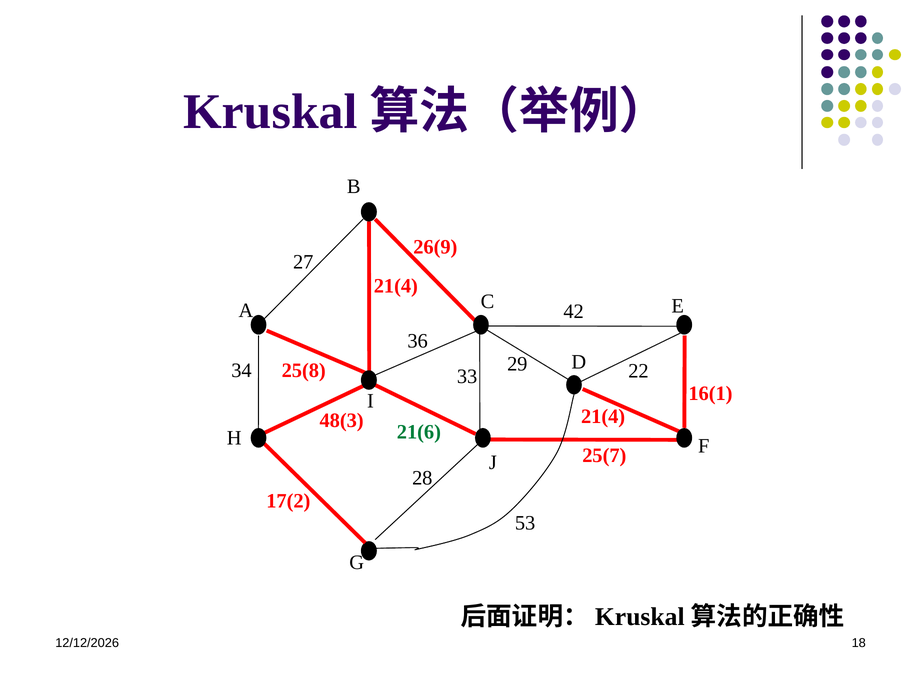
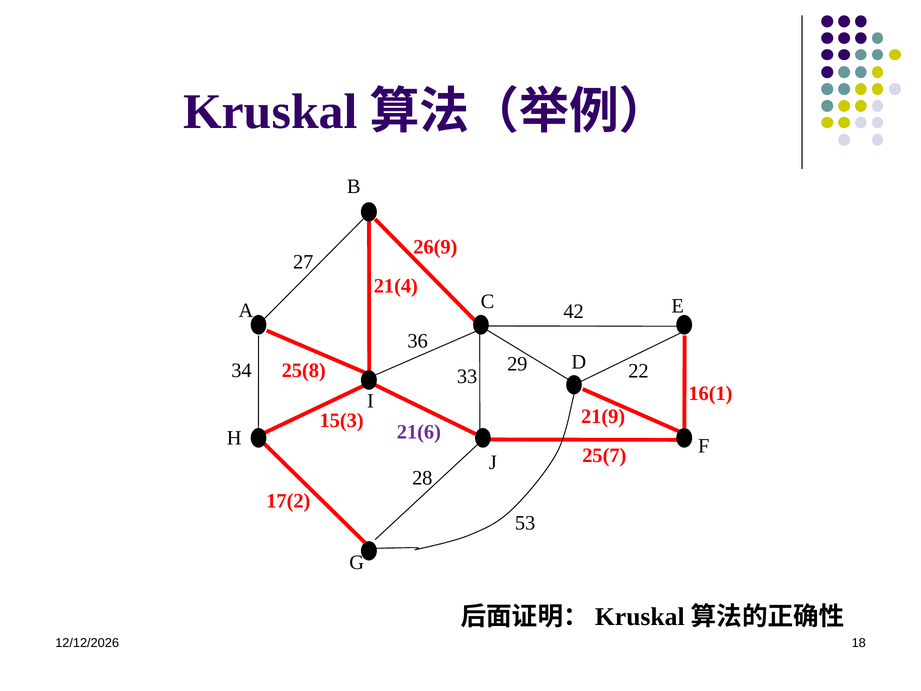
21(4 at (603, 417): 21(4 -> 21(9
48(3: 48(3 -> 15(3
21(6 colour: green -> purple
